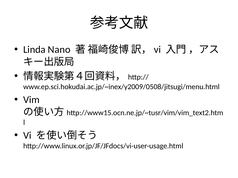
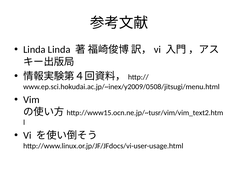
Linda Nano: Nano -> Linda
